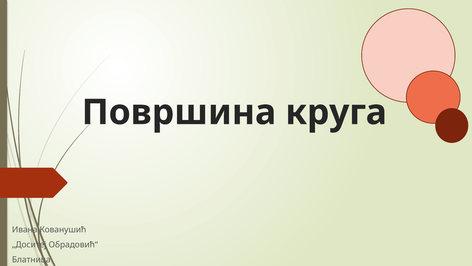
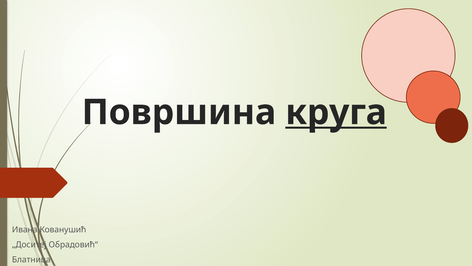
круга underline: none -> present
